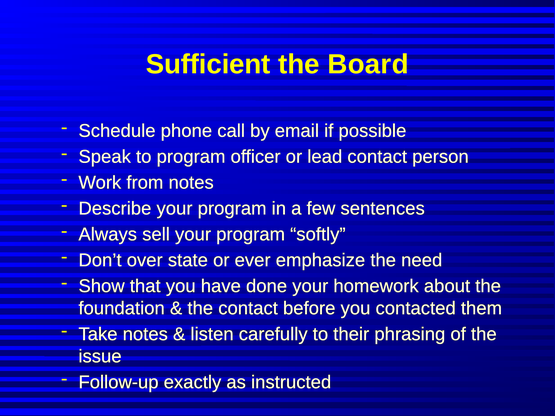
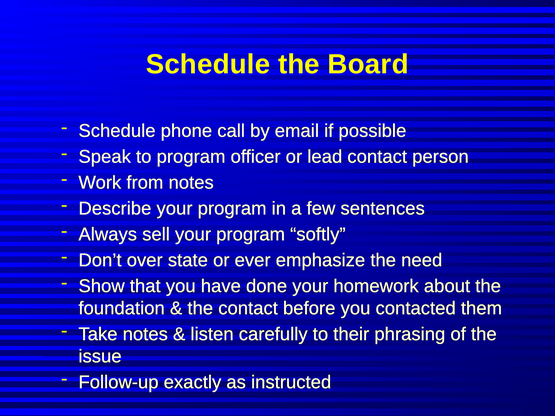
Sufficient at (208, 64): Sufficient -> Schedule
